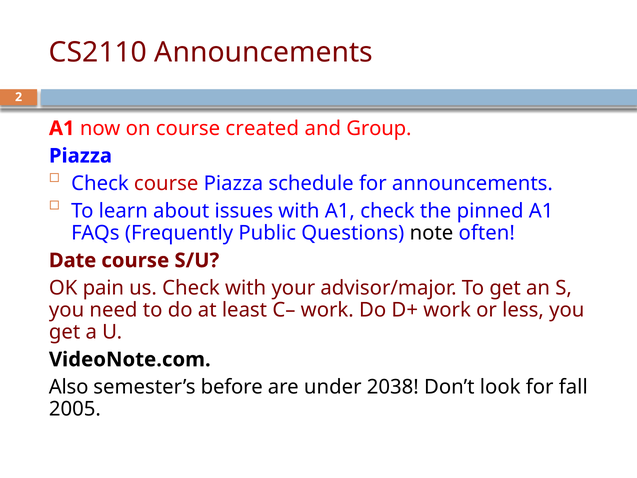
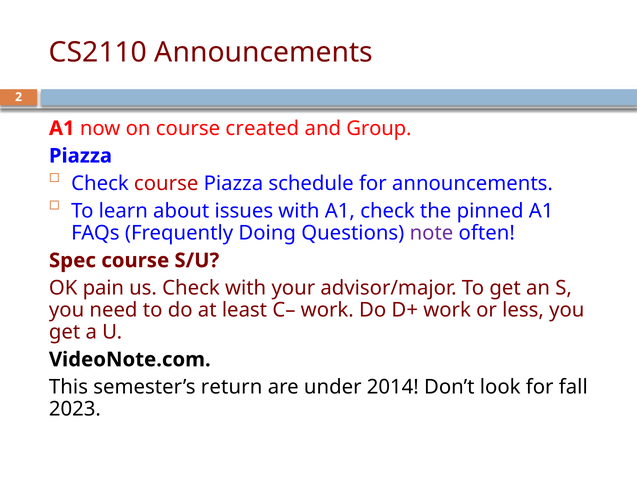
Public: Public -> Doing
note colour: black -> purple
Date: Date -> Spec
Also: Also -> This
before: before -> return
2038: 2038 -> 2014
2005: 2005 -> 2023
